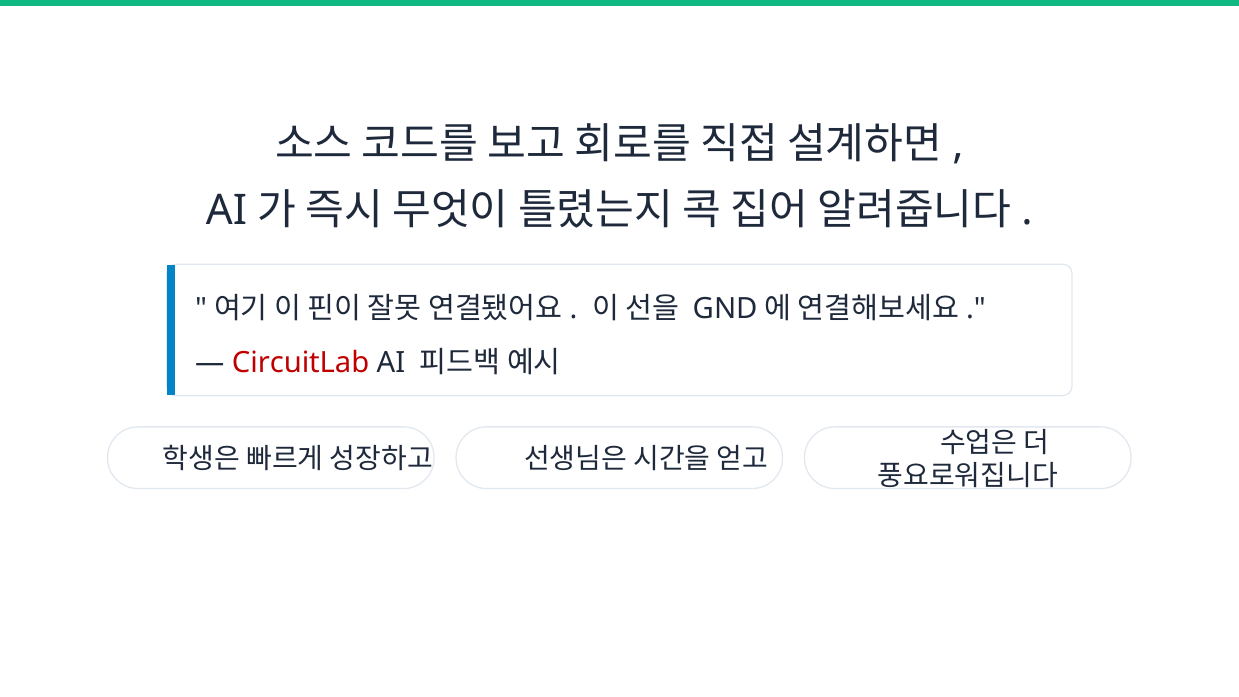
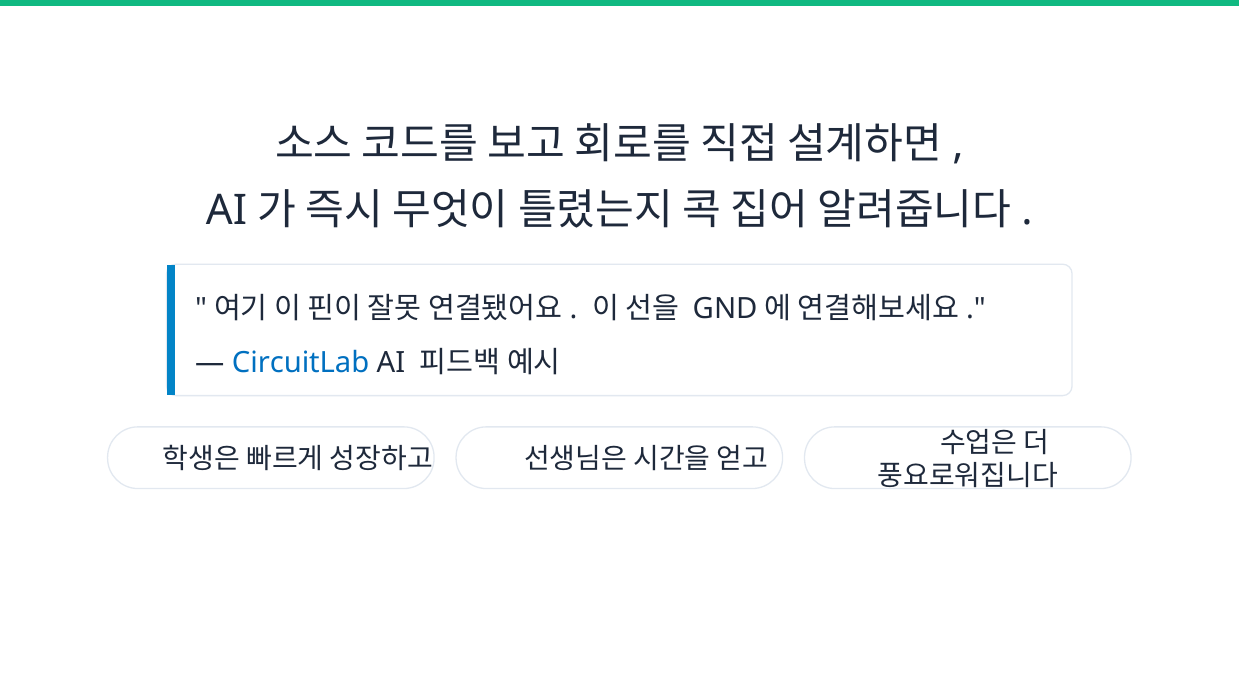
CircuitLab colour: red -> blue
